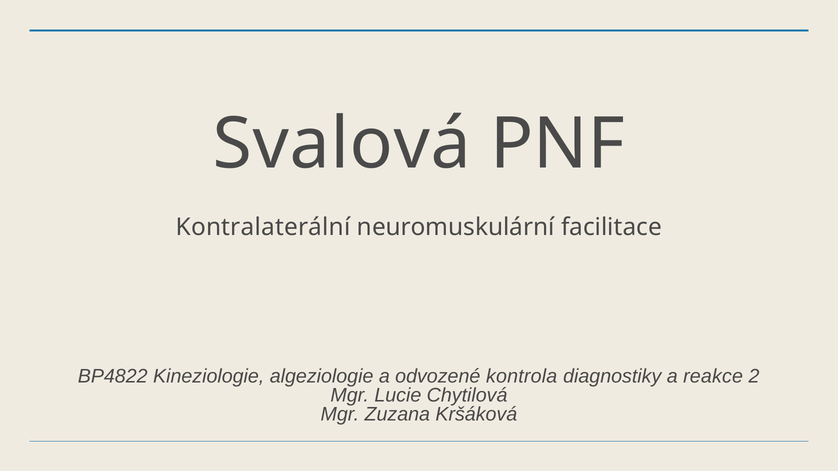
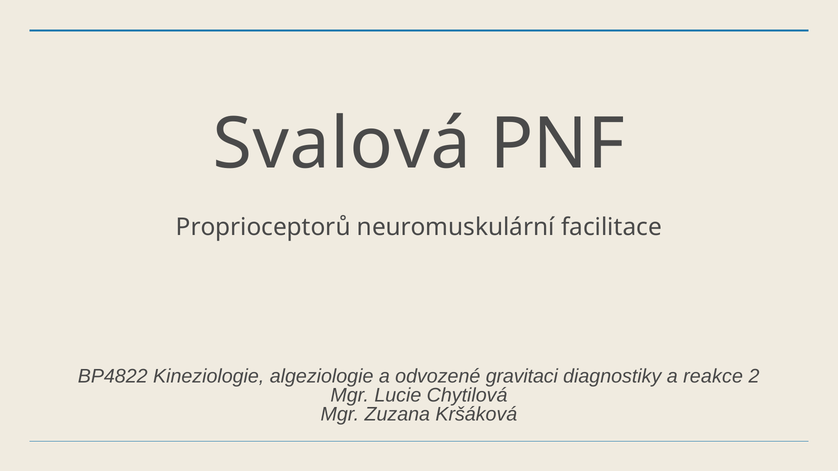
Kontralaterální: Kontralaterální -> Proprioceptorů
kontrola: kontrola -> gravitaci
